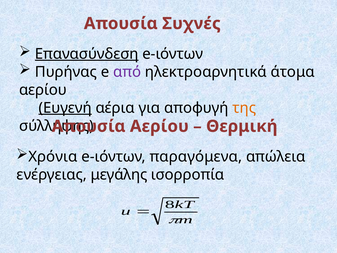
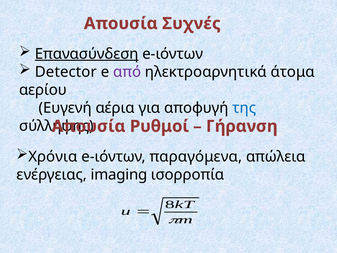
Πυρήνας: Πυρήνας -> Detector
Ευγενή underline: present -> none
της colour: orange -> blue
Αερίου at (159, 126): Αερίου -> Ρυθμοί
Θερμική: Θερμική -> Γήρανση
μεγάλης: μεγάλης -> imaging
